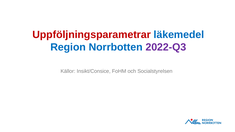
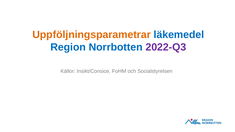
Uppföljningsparametrar colour: red -> orange
